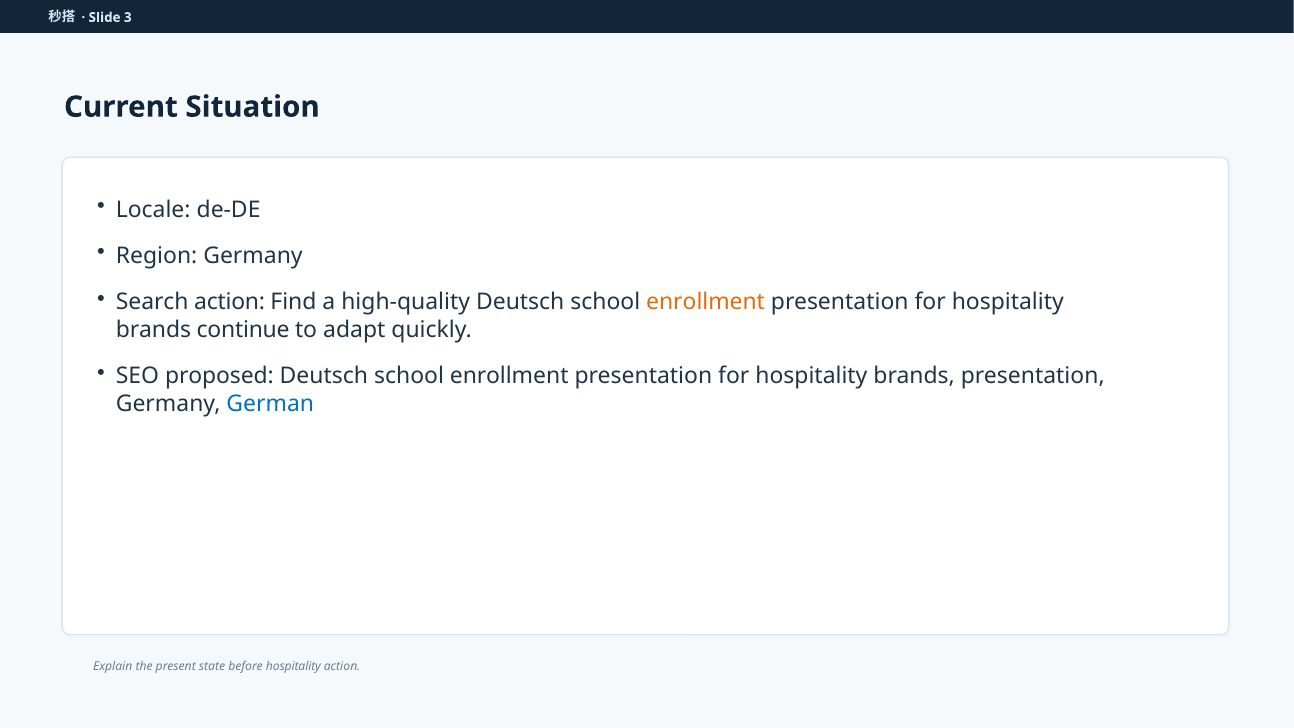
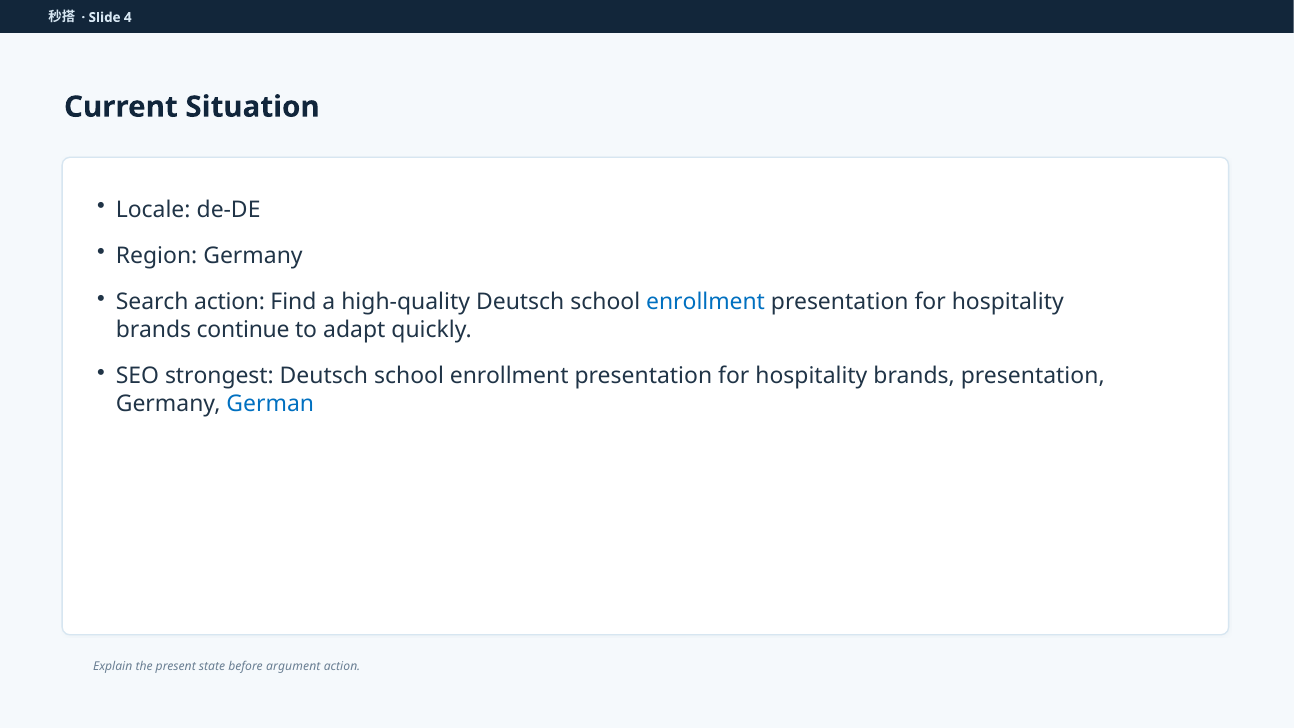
3: 3 -> 4
enrollment at (706, 302) colour: orange -> blue
proposed: proposed -> strongest
before hospitality: hospitality -> argument
